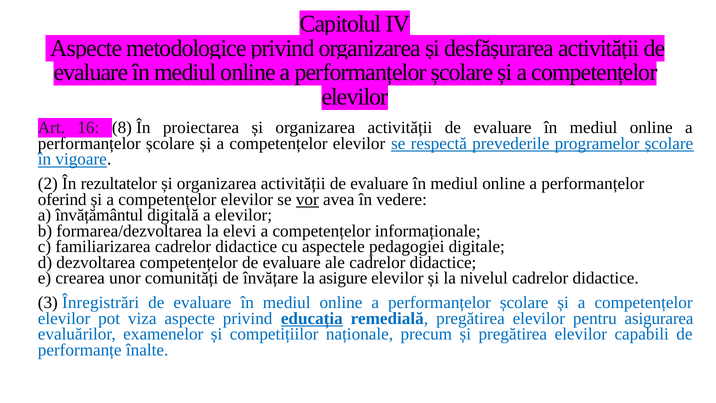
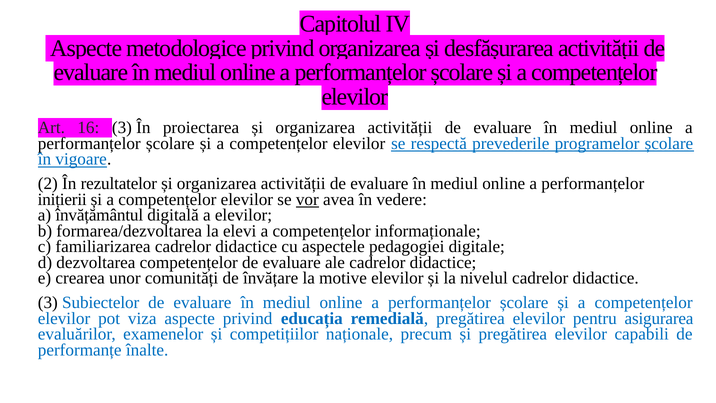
16 8: 8 -> 3
oferind: oferind -> inițierii
asigure: asigure -> motive
Înregistrări: Înregistrări -> Subiectelor
educația underline: present -> none
